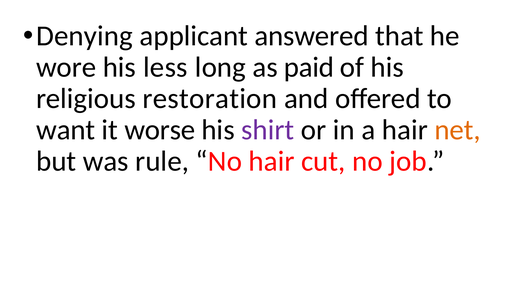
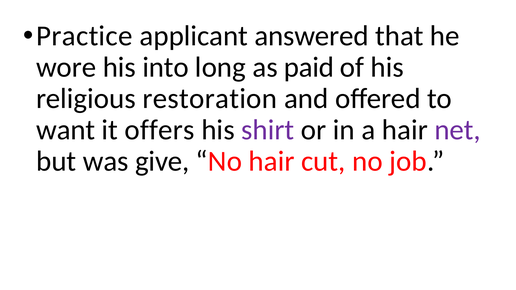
Denying: Denying -> Practice
less: less -> into
worse: worse -> offers
net colour: orange -> purple
rule: rule -> give
